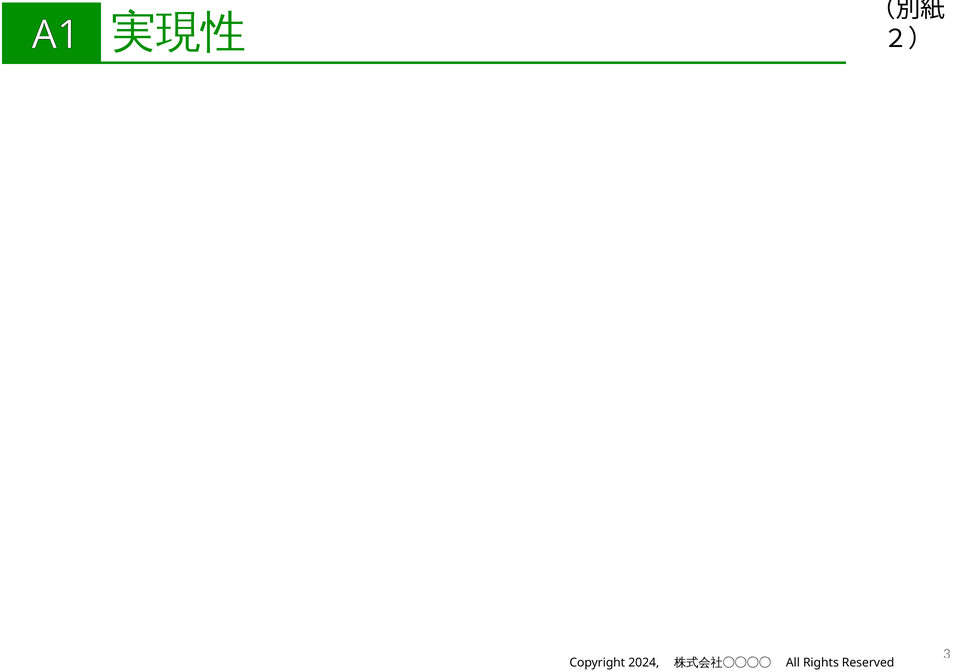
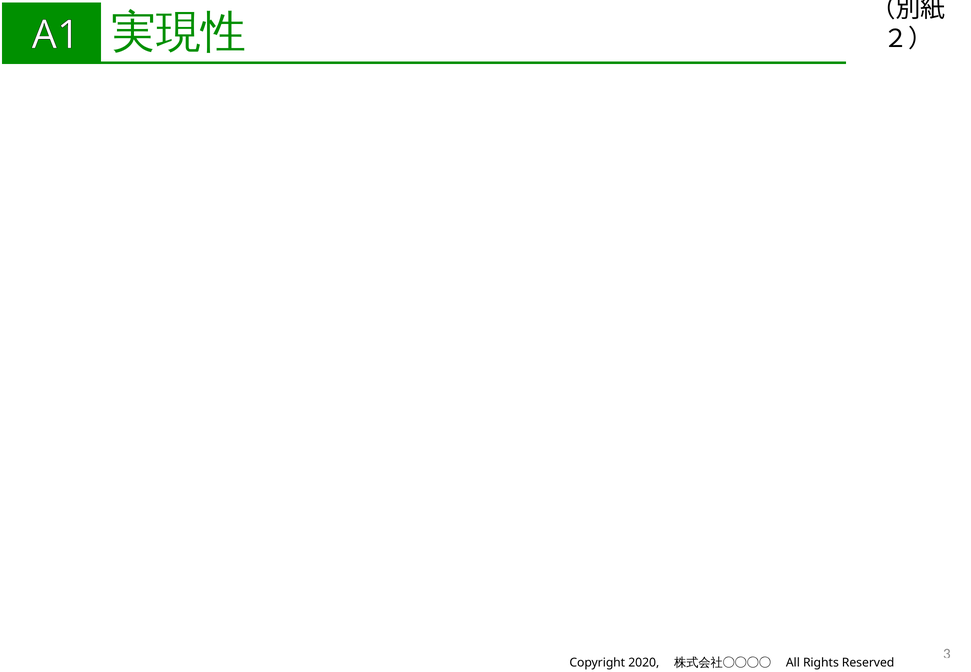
2024: 2024 -> 2020
